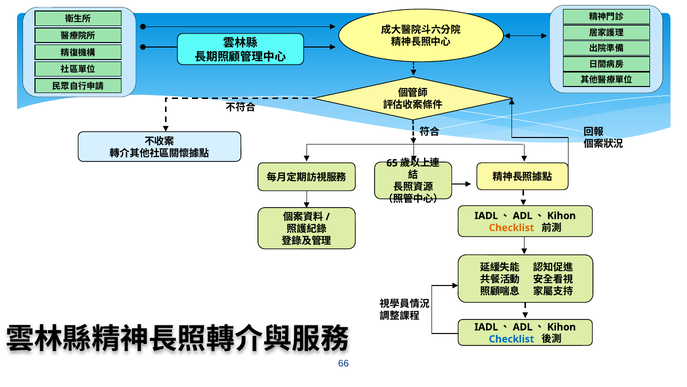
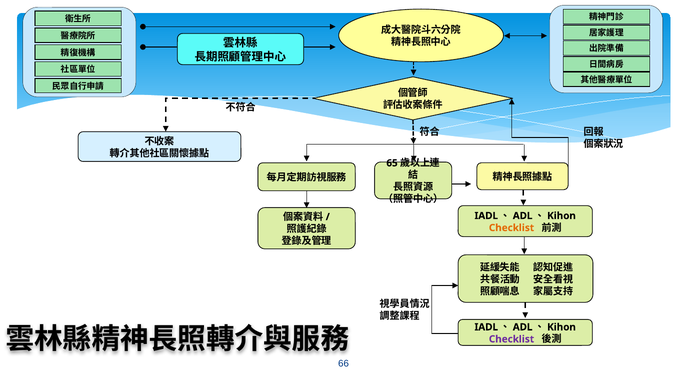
Checklist at (511, 339) colour: blue -> purple
